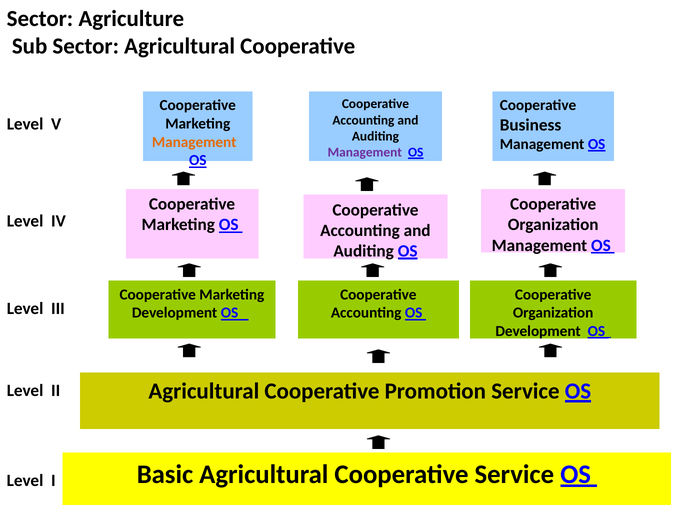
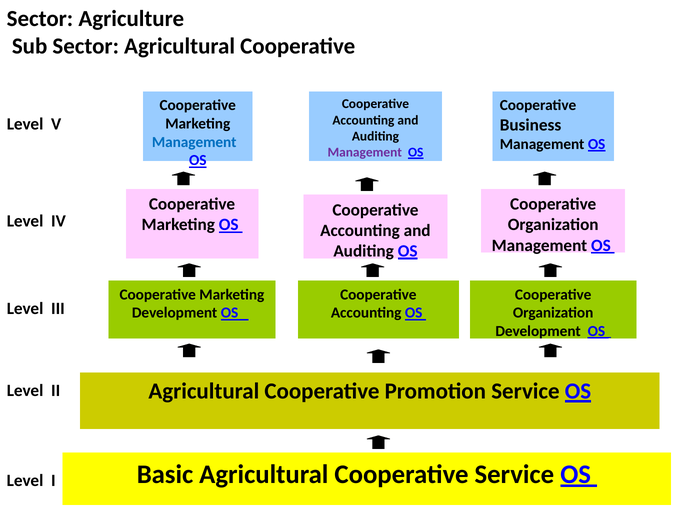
Management at (194, 142) colour: orange -> blue
